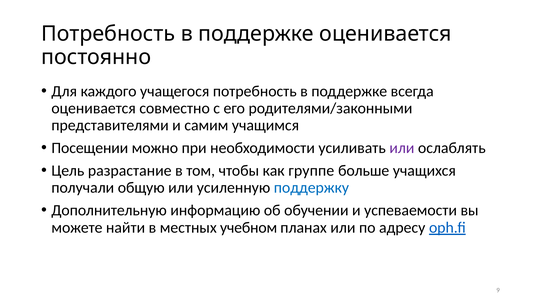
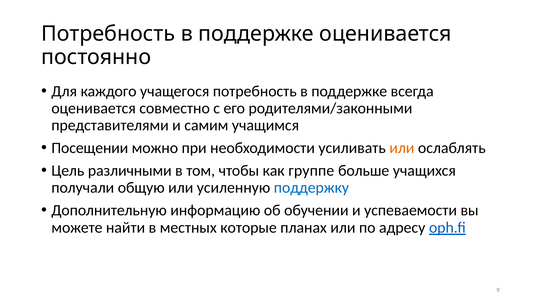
или at (402, 148) colour: purple -> orange
разрастание: разрастание -> различными
учебном: учебном -> которые
